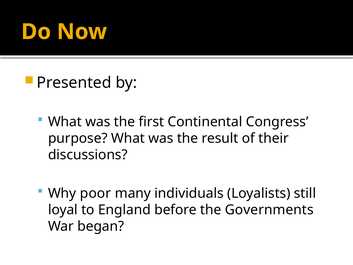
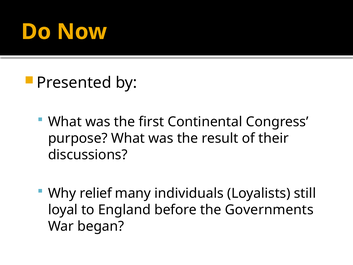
poor: poor -> relief
